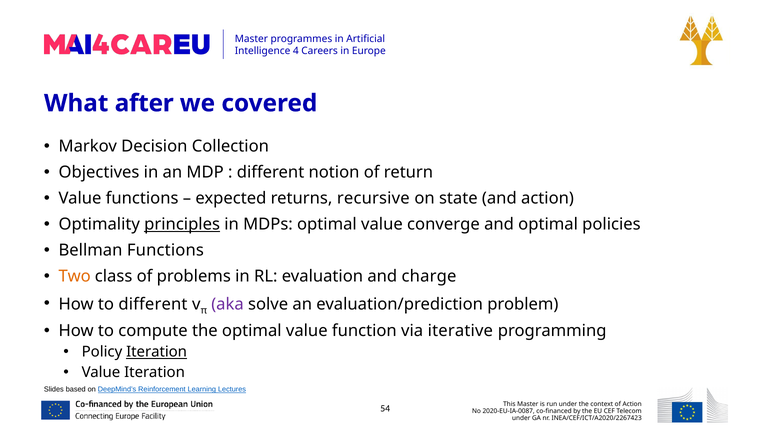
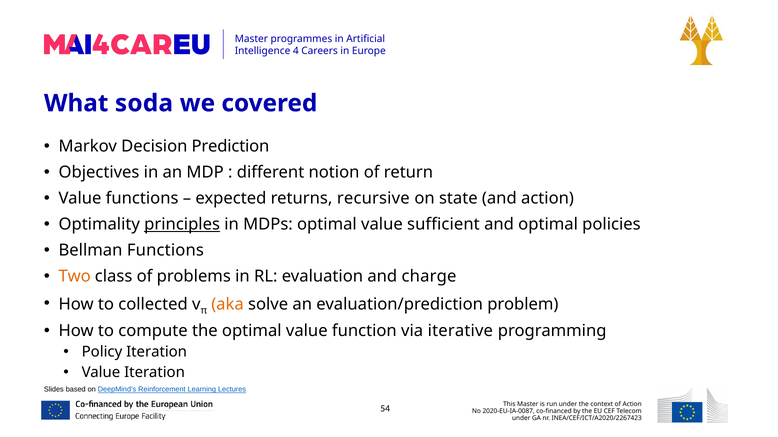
after: after -> soda
Collection: Collection -> Prediction
converge: converge -> sufficient
to different: different -> collected
aka colour: purple -> orange
Iteration at (157, 352) underline: present -> none
